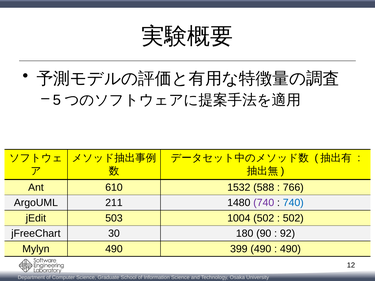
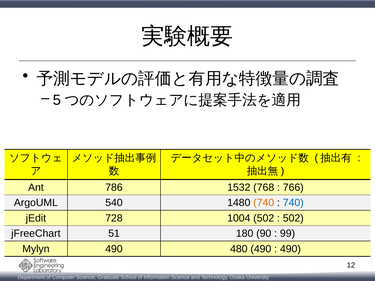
610: 610 -> 786
588: 588 -> 768
211: 211 -> 540
740 at (264, 203) colour: purple -> orange
503: 503 -> 728
30: 30 -> 51
92: 92 -> 99
399: 399 -> 480
